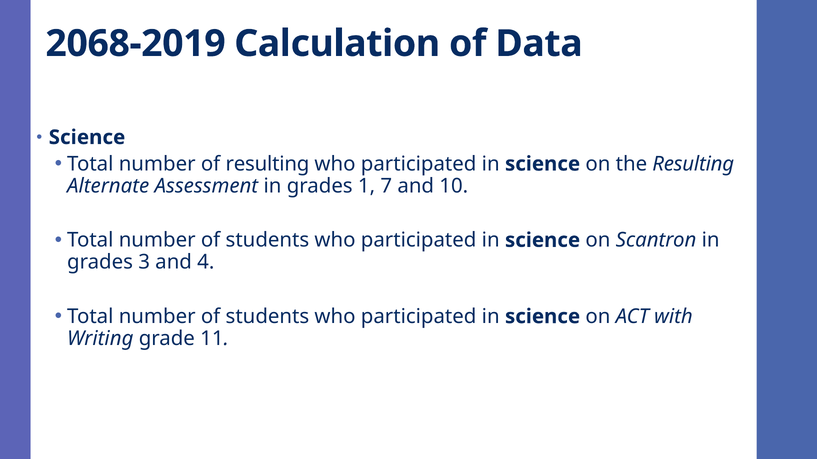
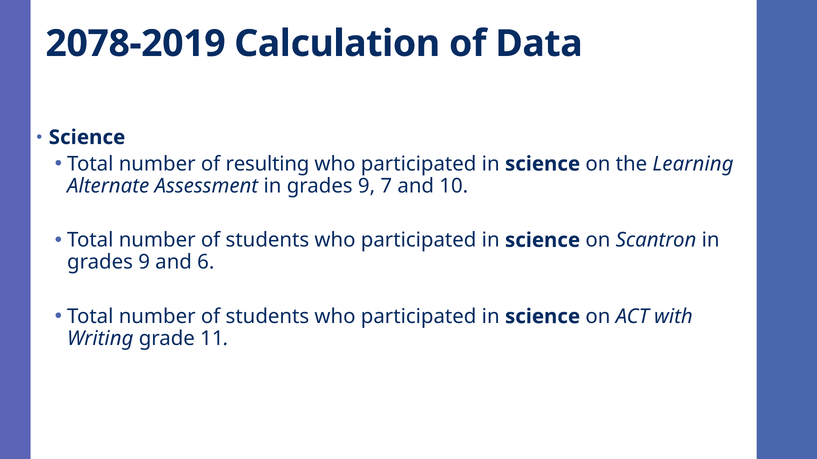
2068-2019: 2068-2019 -> 2078-2019
the Resulting: Resulting -> Learning
Assessment in grades 1: 1 -> 9
3 at (144, 263): 3 -> 9
4: 4 -> 6
